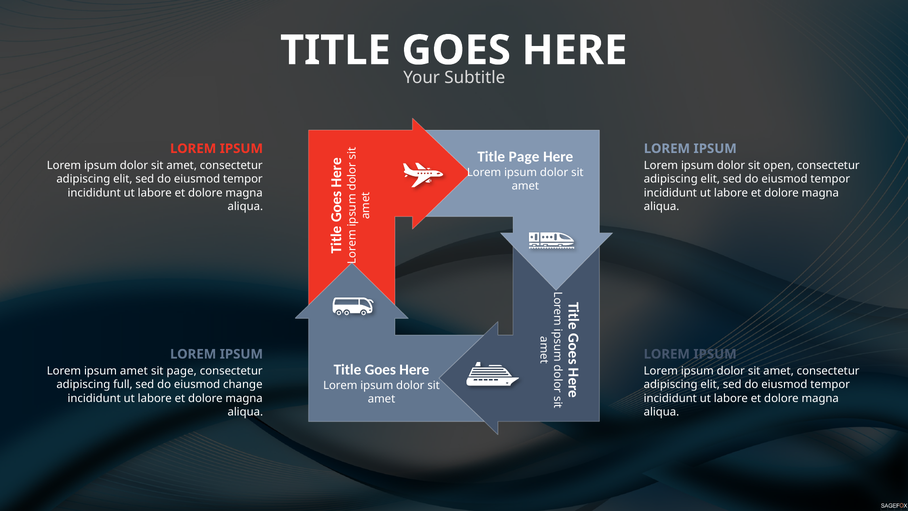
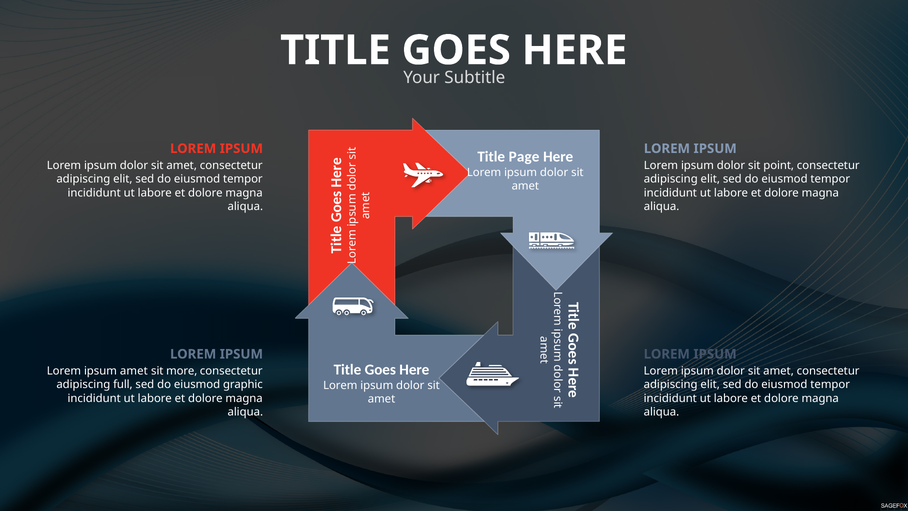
open: open -> point
sit page: page -> more
change: change -> graphic
